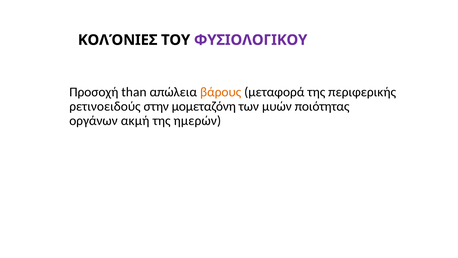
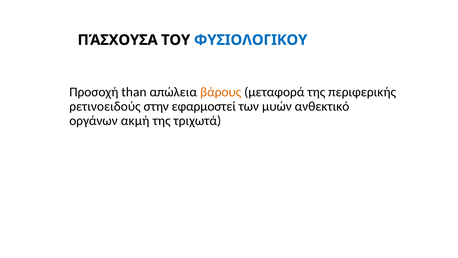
ΚΟΛΌΝΙΕΣ: ΚΟΛΌΝΙΕΣ -> ΠΆΣΧΟΥΣΑ
ΦΥΣΙΟΛΟΓΙΚΟΥ colour: purple -> blue
μομεταζόνη: μομεταζόνη -> εφαρμοστεί
ποιότητας: ποιότητας -> ανθεκτικό
ημερών: ημερών -> τριχωτά
